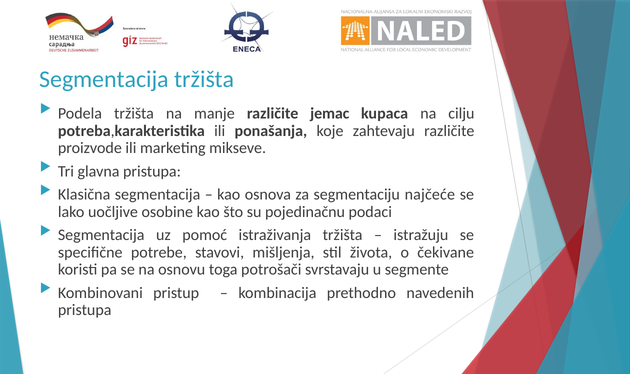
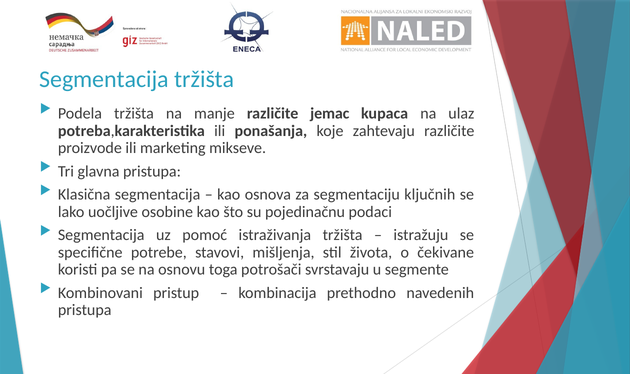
cilju: cilju -> ulaz
najčeće: najčeće -> ključnih
